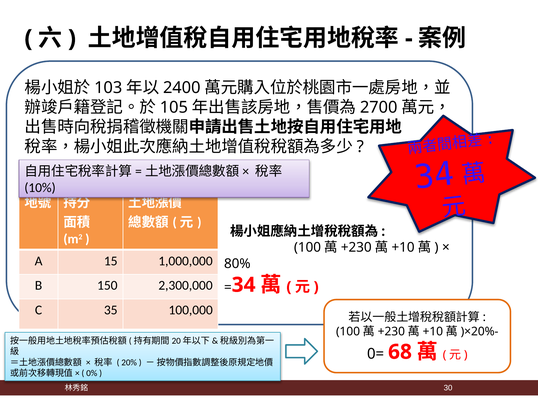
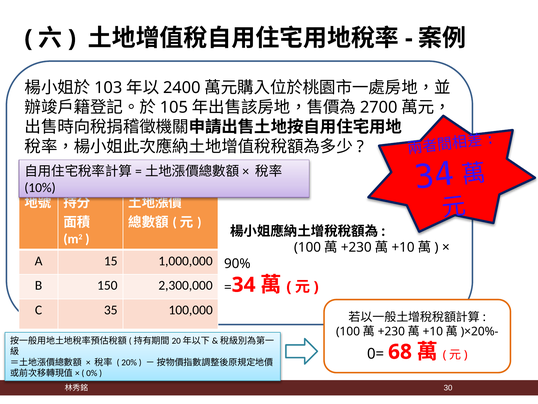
80%: 80% -> 90%
